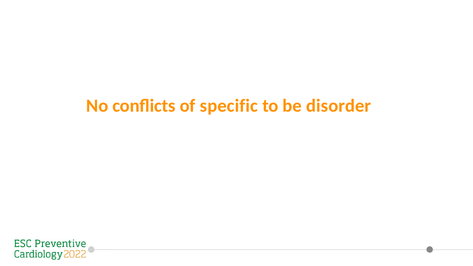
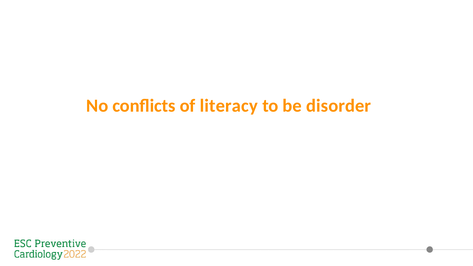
specific: specific -> literacy
